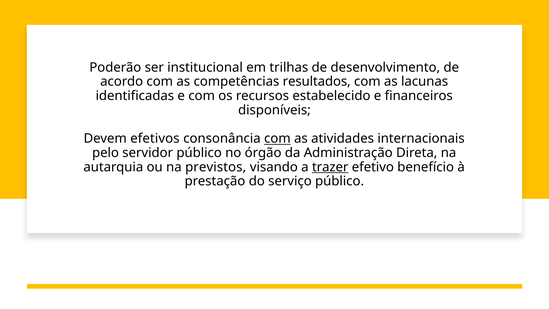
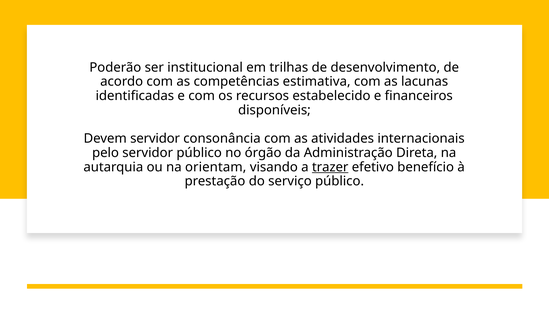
resultados: resultados -> estimativa
Devem efetivos: efetivos -> servidor
com at (277, 139) underline: present -> none
previstos: previstos -> orientam
